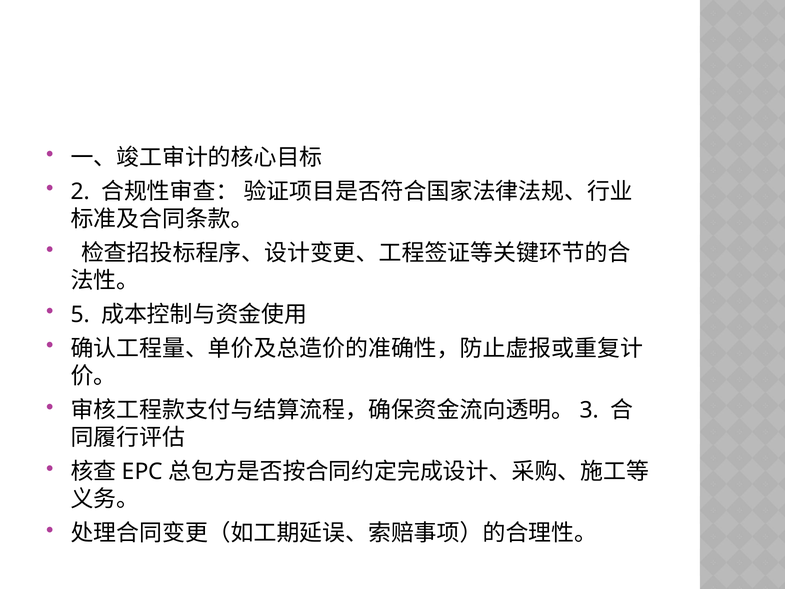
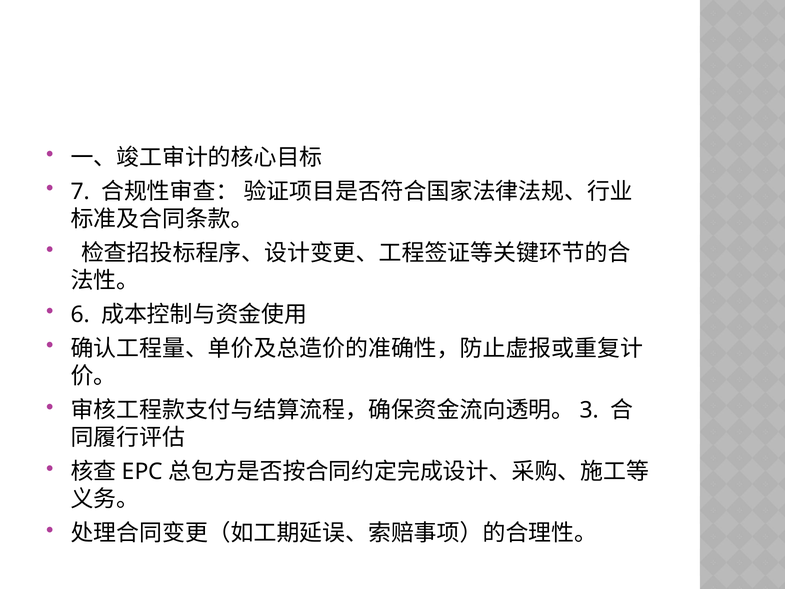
2: 2 -> 7
5: 5 -> 6
